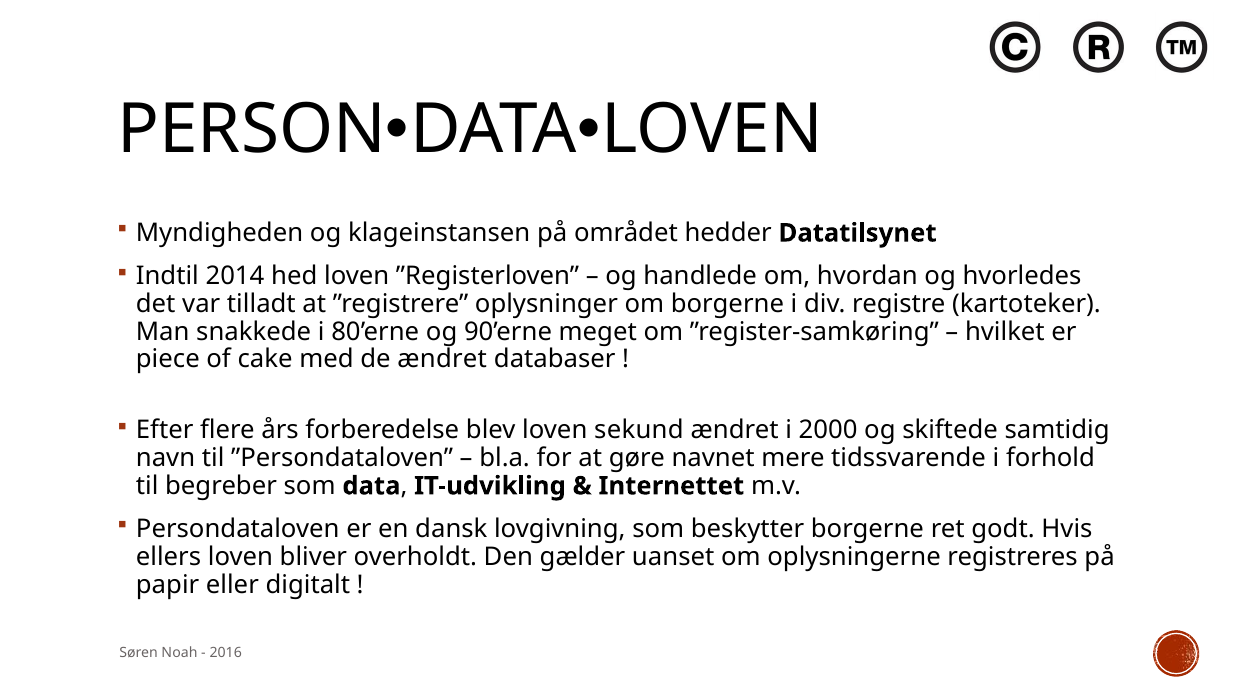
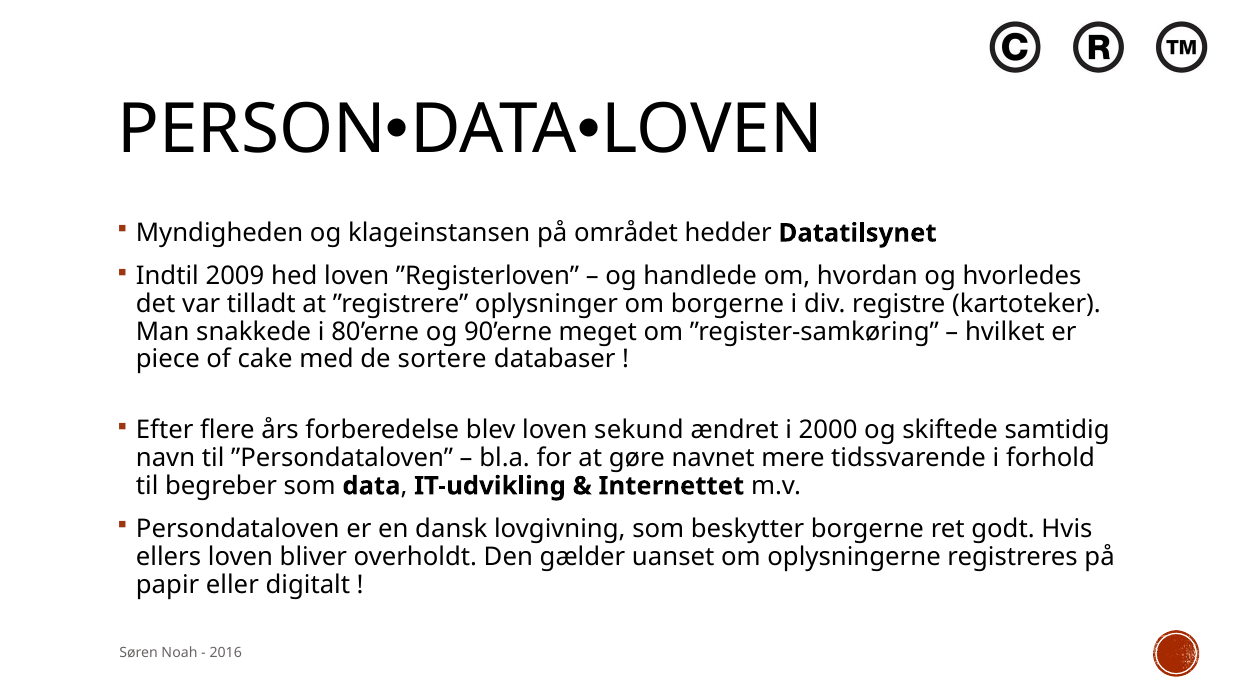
2014: 2014 -> 2009
de ændret: ændret -> sortere
